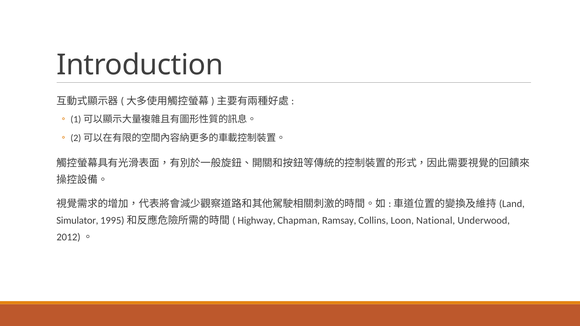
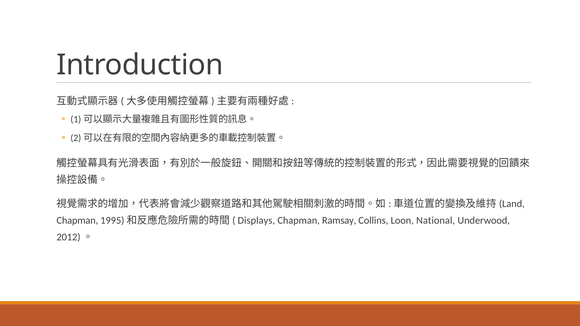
Simulator at (77, 221): Simulator -> Chapman
Highway: Highway -> Displays
